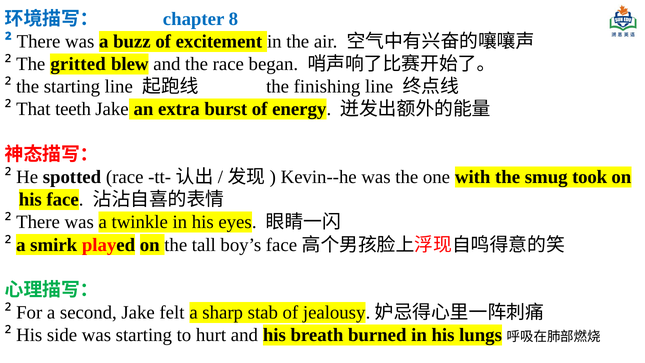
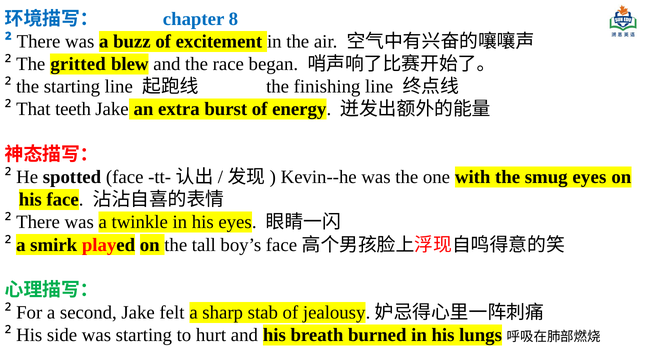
spotted race: race -> face
smug took: took -> eyes
